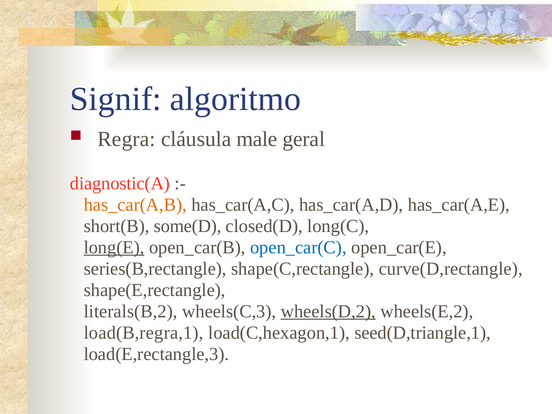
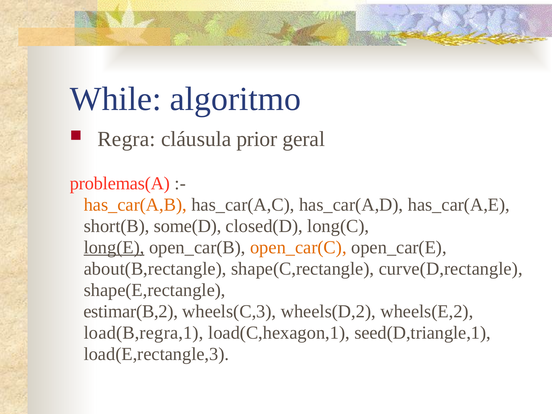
Signif: Signif -> While
male: male -> prior
diagnostic(A: diagnostic(A -> problemas(A
open_car(C colour: blue -> orange
series(B,rectangle: series(B,rectangle -> about(B,rectangle
literals(B,2: literals(B,2 -> estimar(B,2
wheels(D,2 underline: present -> none
